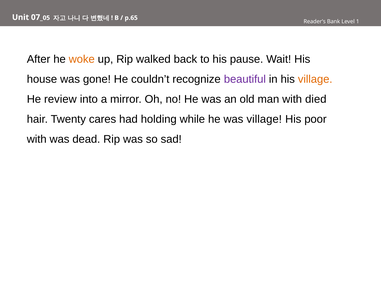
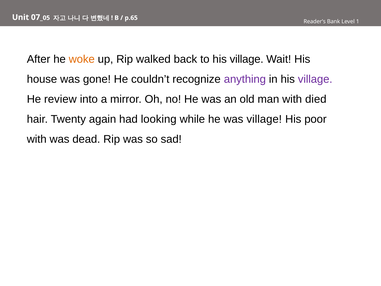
to his pause: pause -> village
beautiful: beautiful -> anything
village at (315, 79) colour: orange -> purple
cares: cares -> again
holding: holding -> looking
